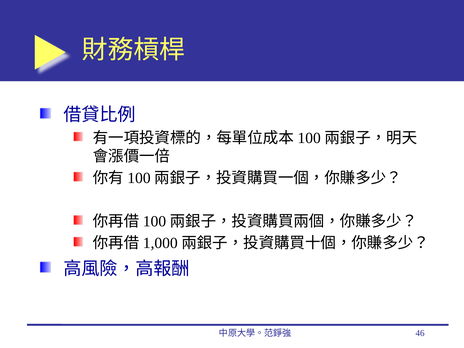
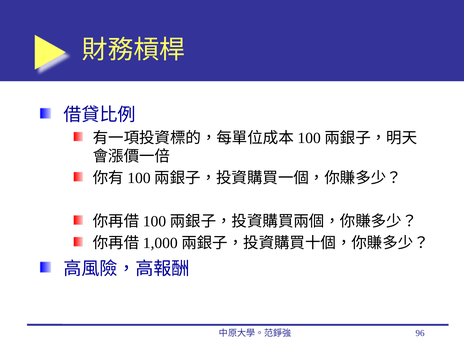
46: 46 -> 96
